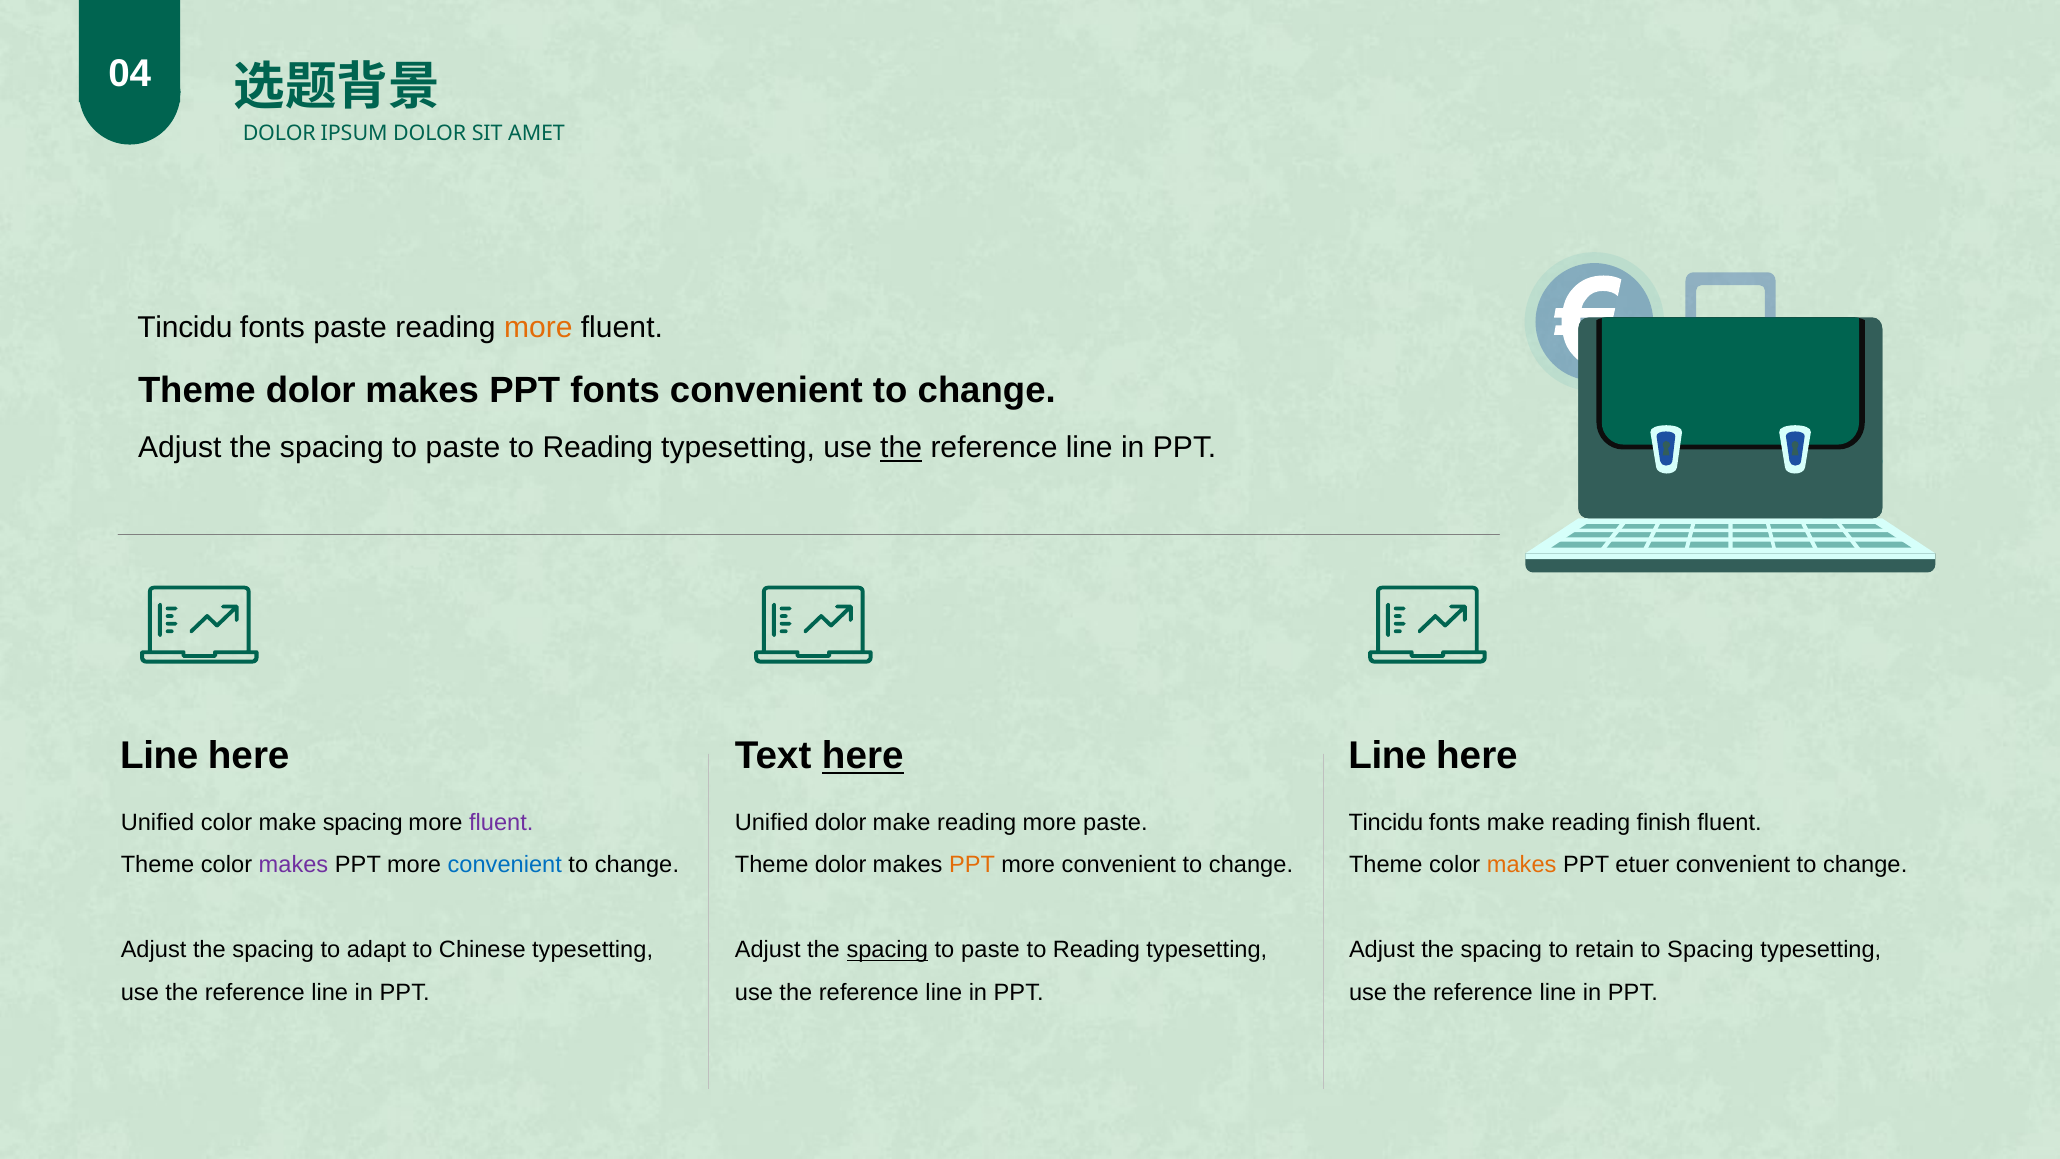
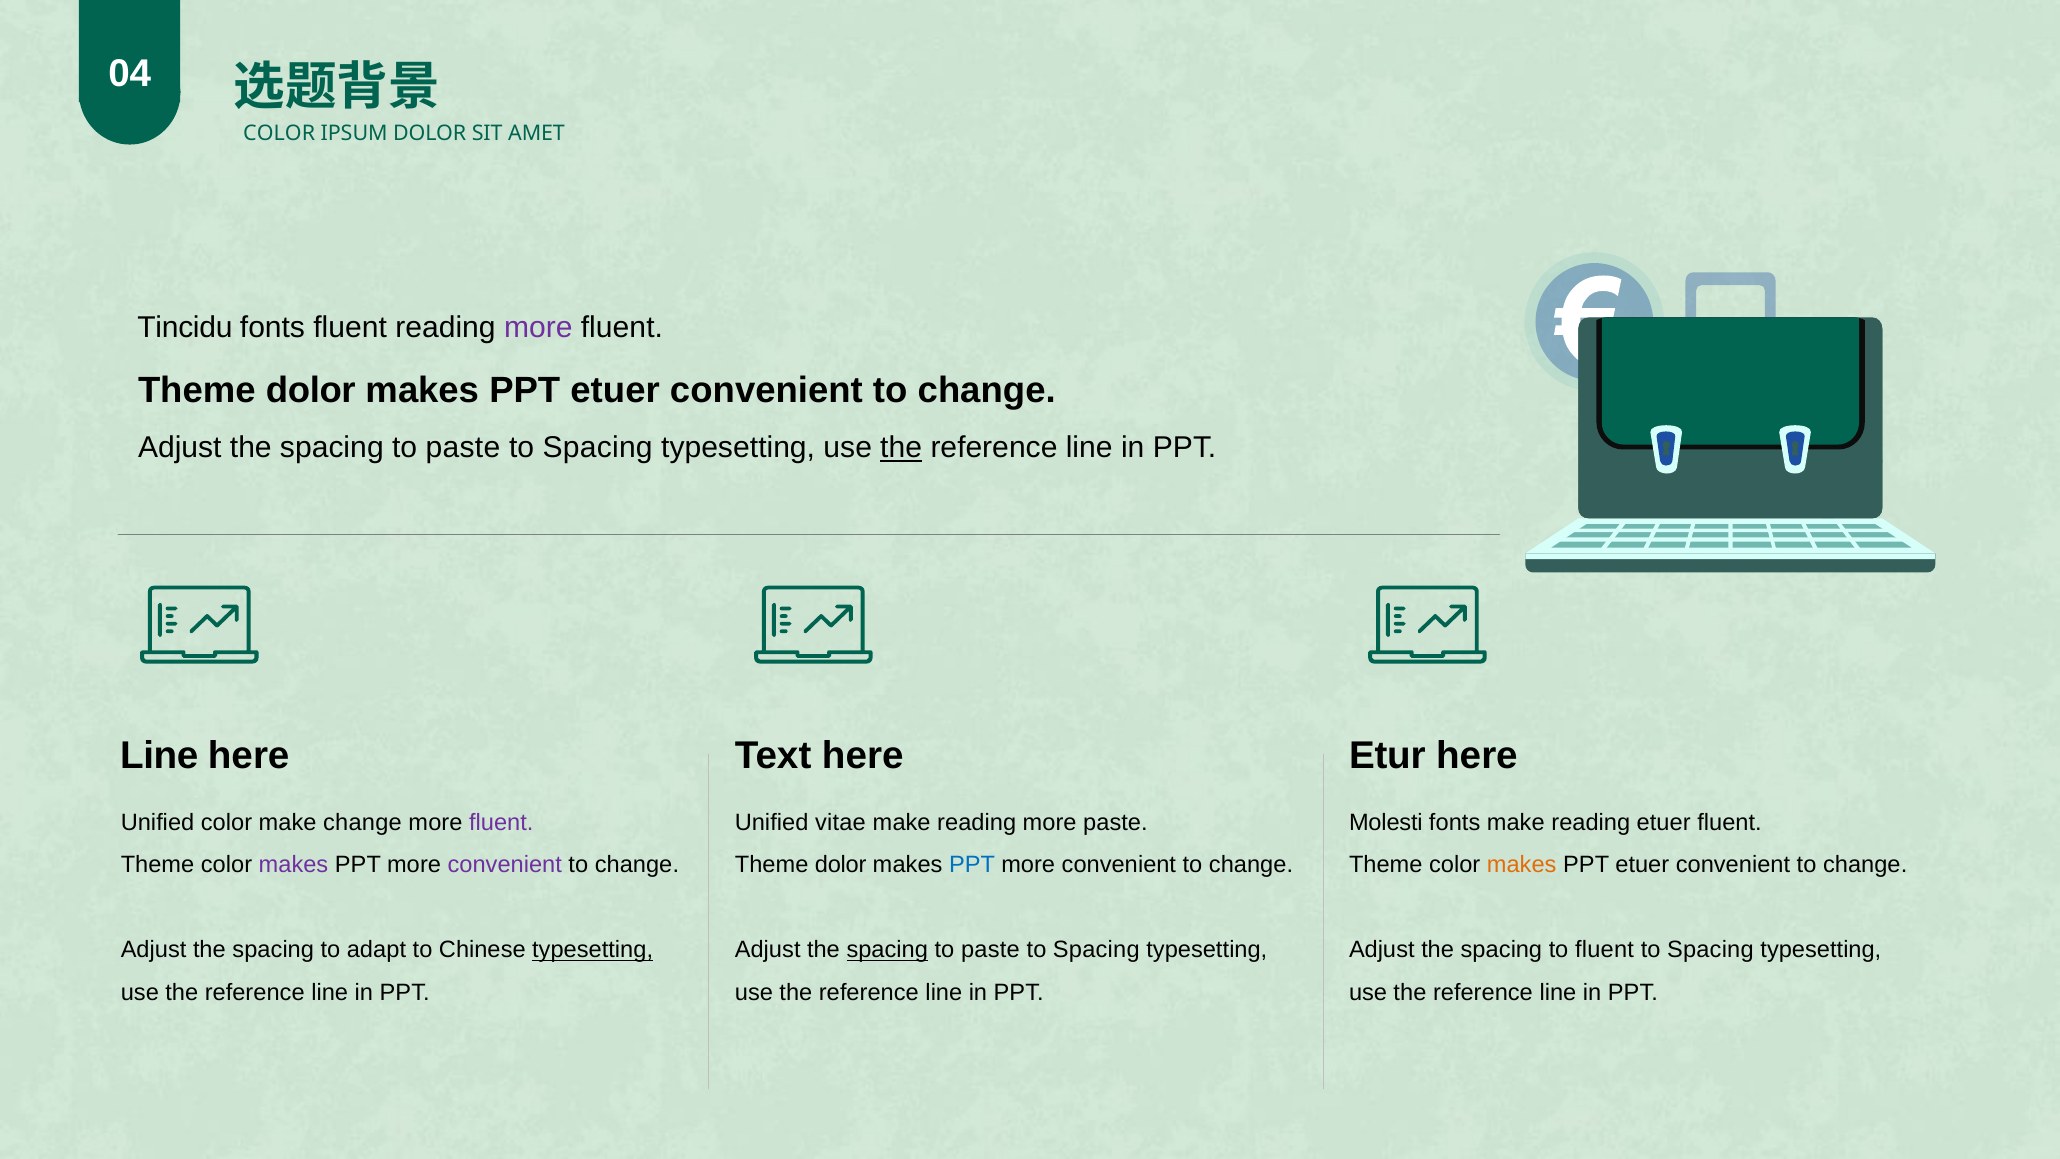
DOLOR at (279, 133): DOLOR -> COLOR
fonts paste: paste -> fluent
more at (538, 328) colour: orange -> purple
fonts at (615, 390): fonts -> etuer
Reading at (598, 448): Reading -> Spacing
here at (863, 756) underline: present -> none
Line at (1387, 756): Line -> Etur
make spacing: spacing -> change
Unified dolor: dolor -> vitae
Tincidu at (1386, 822): Tincidu -> Molesti
reading finish: finish -> etuer
convenient at (505, 865) colour: blue -> purple
PPT at (972, 865) colour: orange -> blue
typesetting at (593, 950) underline: none -> present
Reading at (1096, 950): Reading -> Spacing
to retain: retain -> fluent
